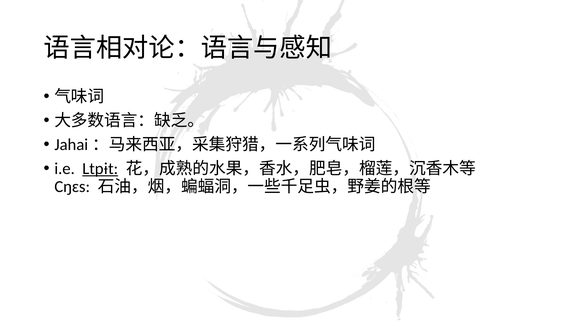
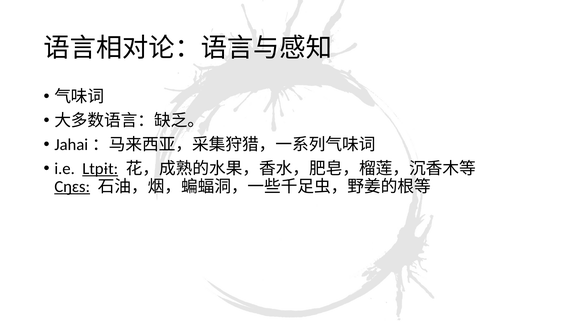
Cŋɛs underline: none -> present
